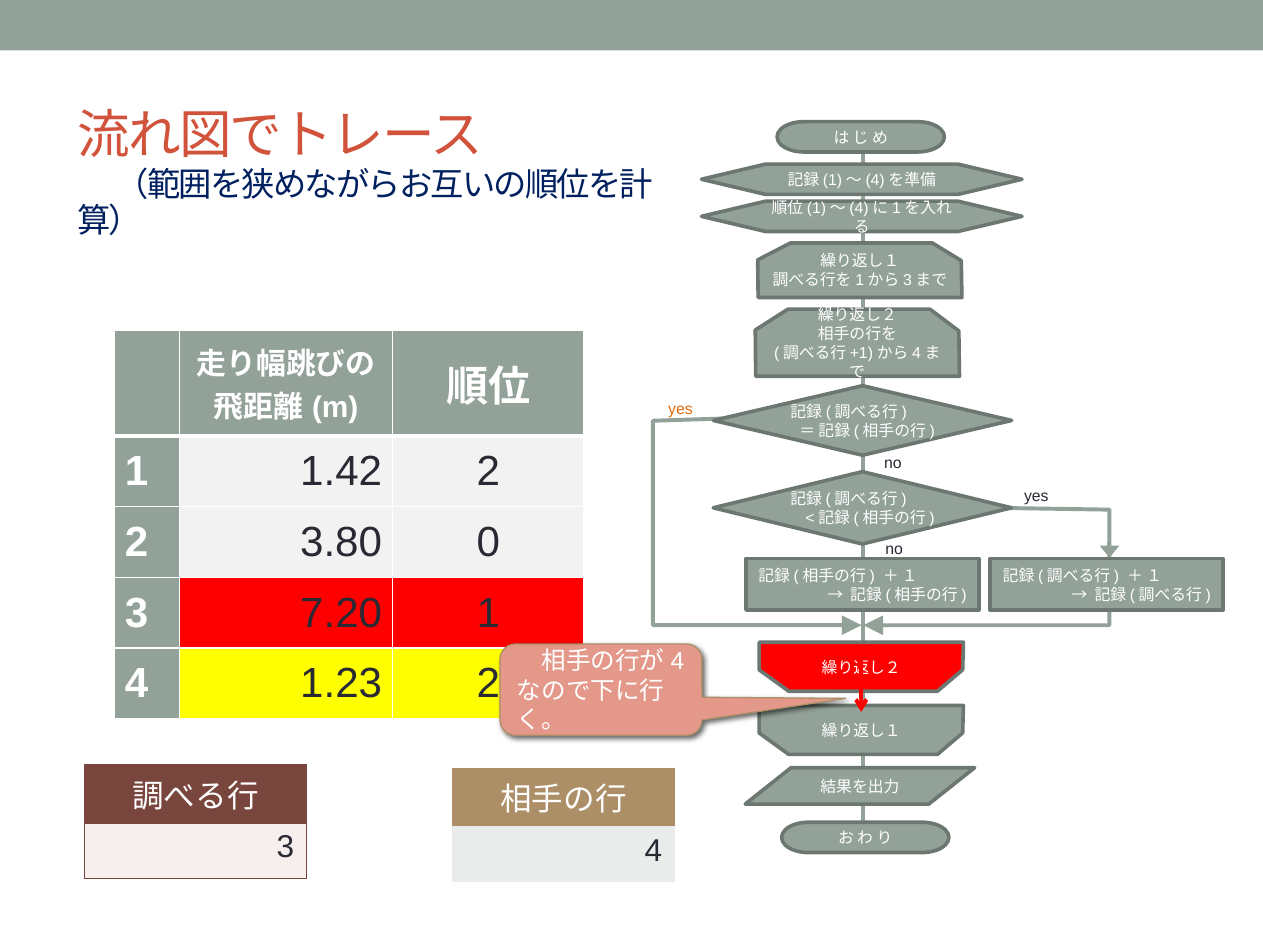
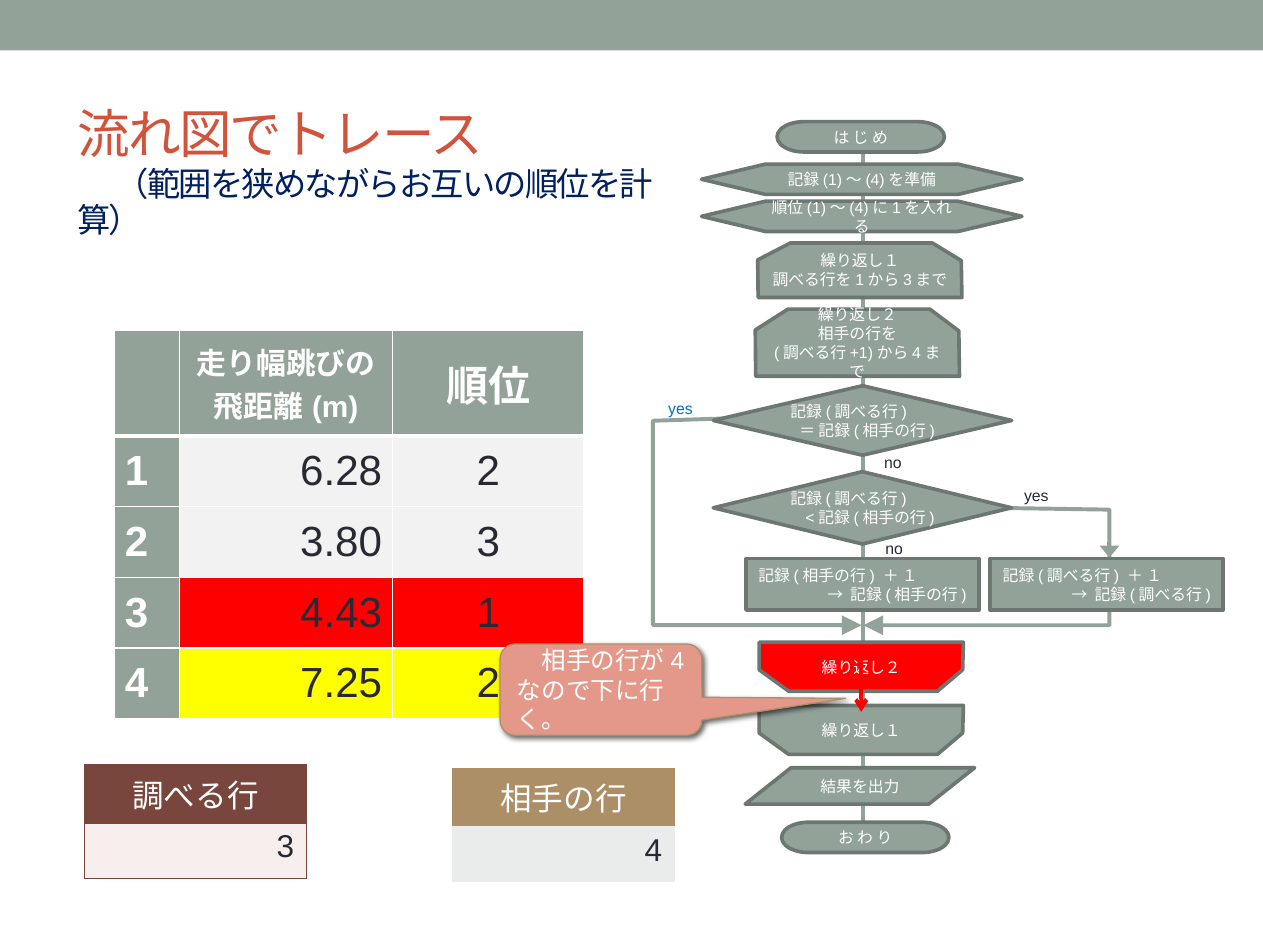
yes at (681, 409) colour: orange -> blue
1.42: 1.42 -> 6.28
3.80 0: 0 -> 3
7.20: 7.20 -> 4.43
1.23: 1.23 -> 7.25
